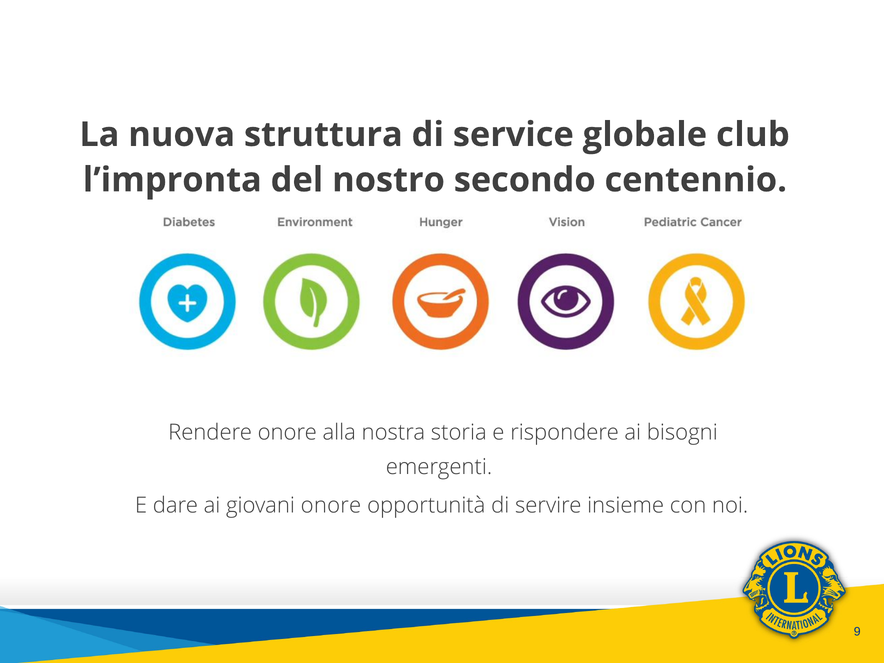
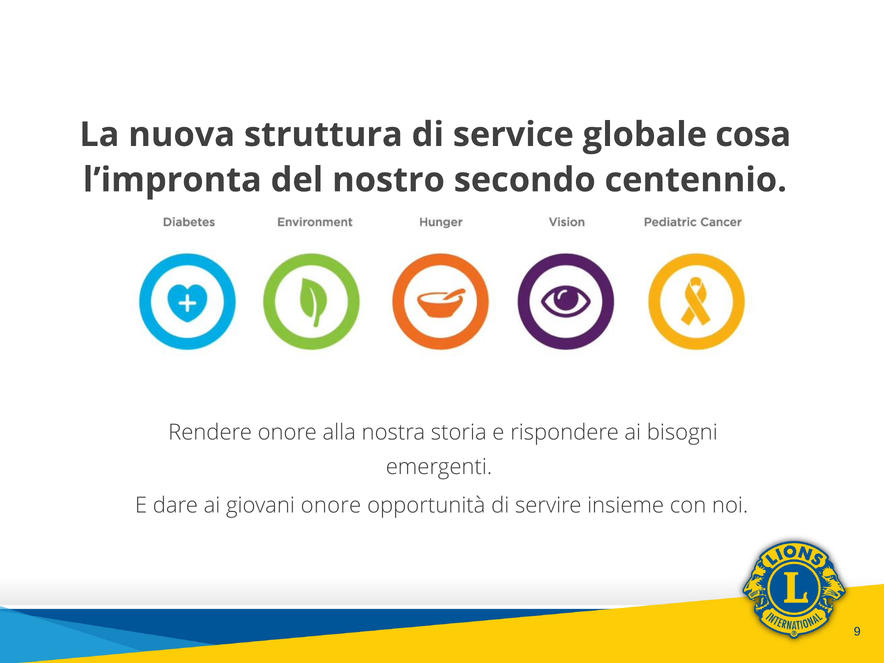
club: club -> cosa
